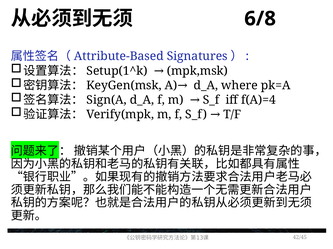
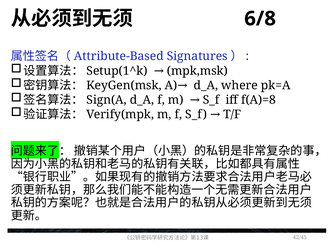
f(A)=4: f(A)=4 -> f(A)=8
